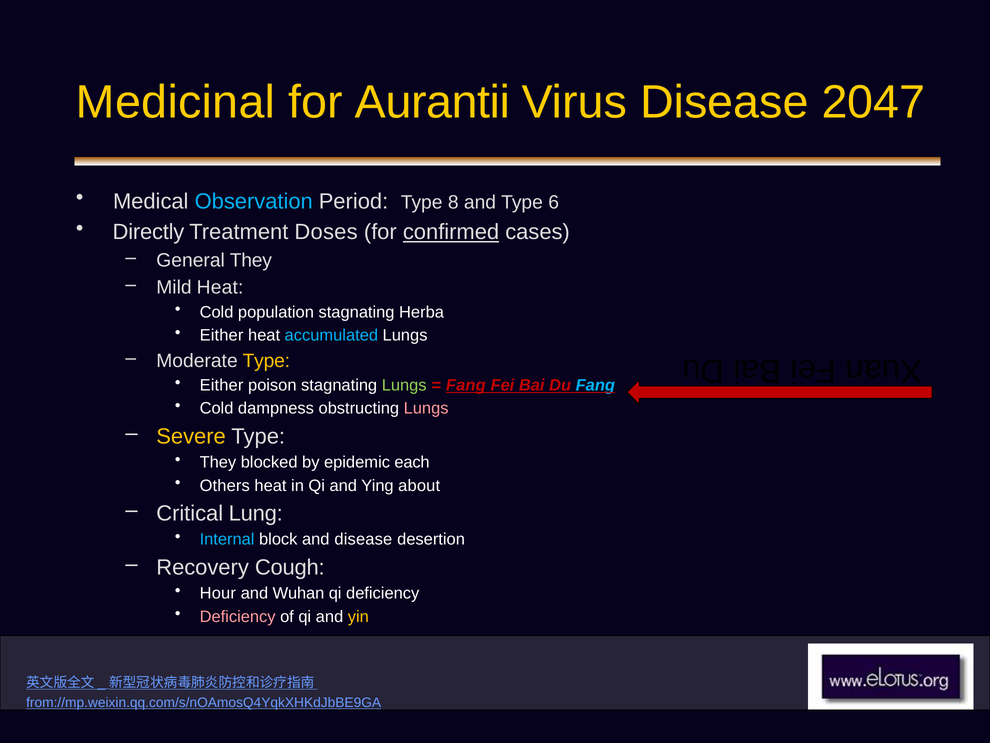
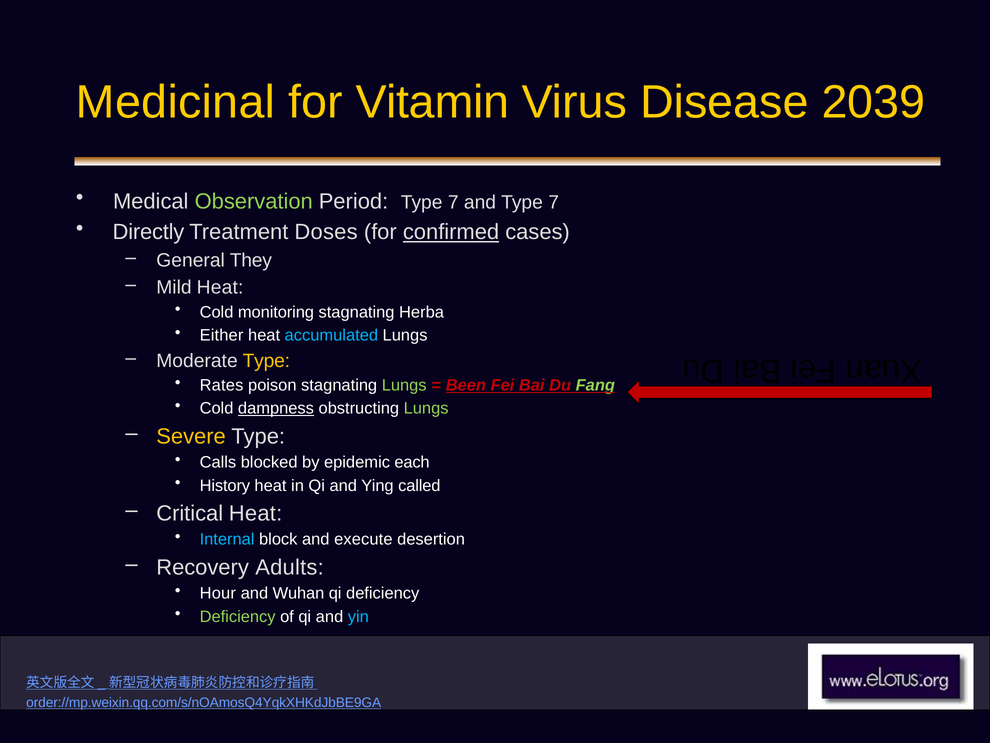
Aurantii: Aurantii -> Vitamin
2047: 2047 -> 2039
Observation colour: light blue -> light green
Period Type 8: 8 -> 7
and Type 6: 6 -> 7
population: population -> monitoring
Either at (222, 385): Either -> Rates
Fang at (466, 385): Fang -> Been
Fang at (595, 385) colour: light blue -> light green
dampness underline: none -> present
Lungs at (426, 408) colour: pink -> light green
They at (218, 462): They -> Calls
Others: Others -> History
about: about -> called
Critical Lung: Lung -> Heat
and disease: disease -> execute
Cough: Cough -> Adults
Deficiency at (238, 616) colour: pink -> light green
yin colour: yellow -> light blue
from://mp.weixin.qq.com/s/nOAmosQ4YqkXHKdJbBE9GA: from://mp.weixin.qq.com/s/nOAmosQ4YqkXHKdJbBE9GA -> order://mp.weixin.qq.com/s/nOAmosQ4YqkXHKdJbBE9GA
